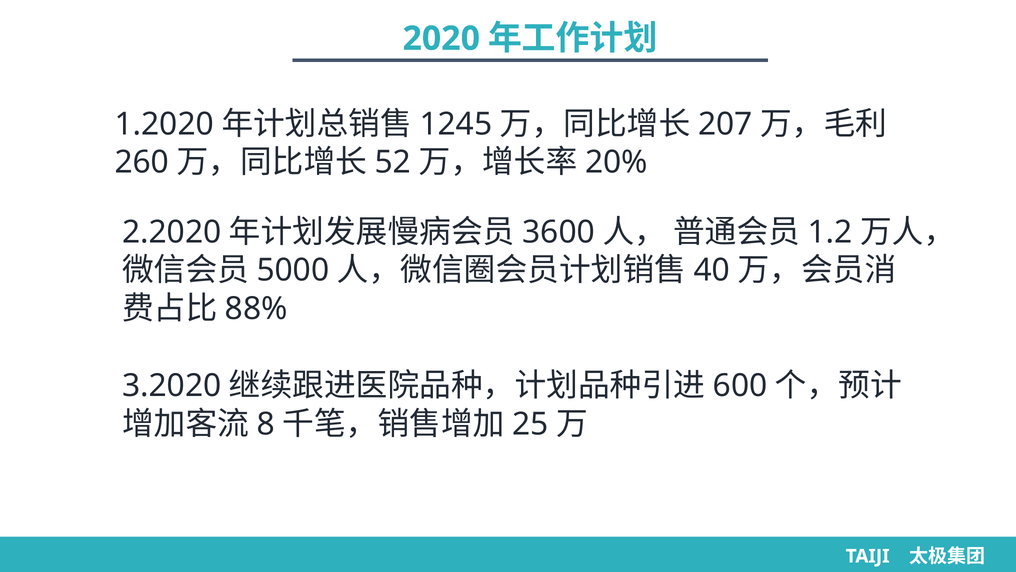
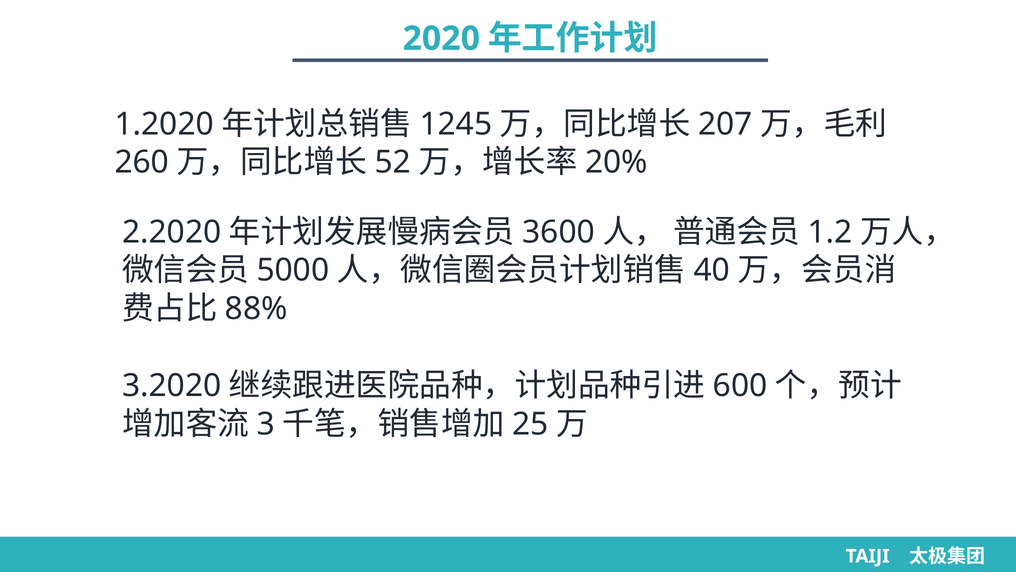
8: 8 -> 3
